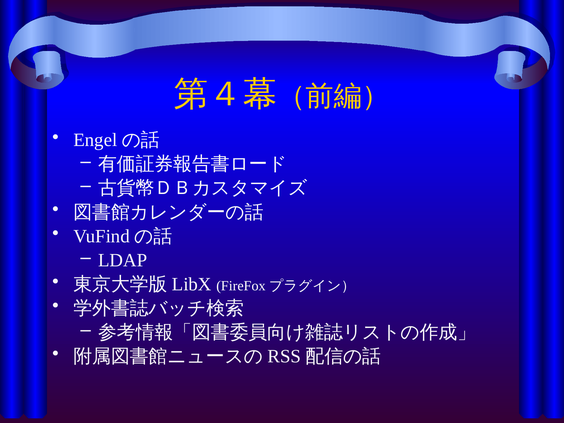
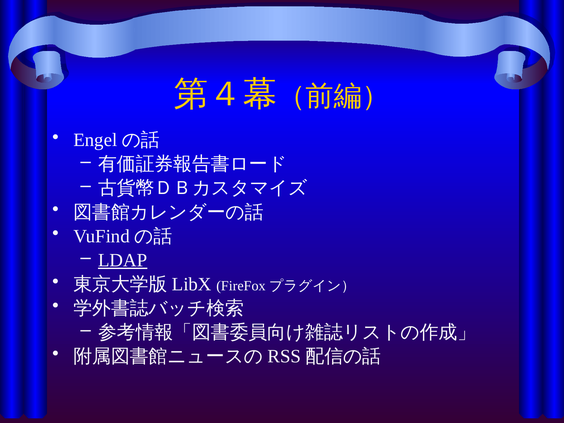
LDAP underline: none -> present
